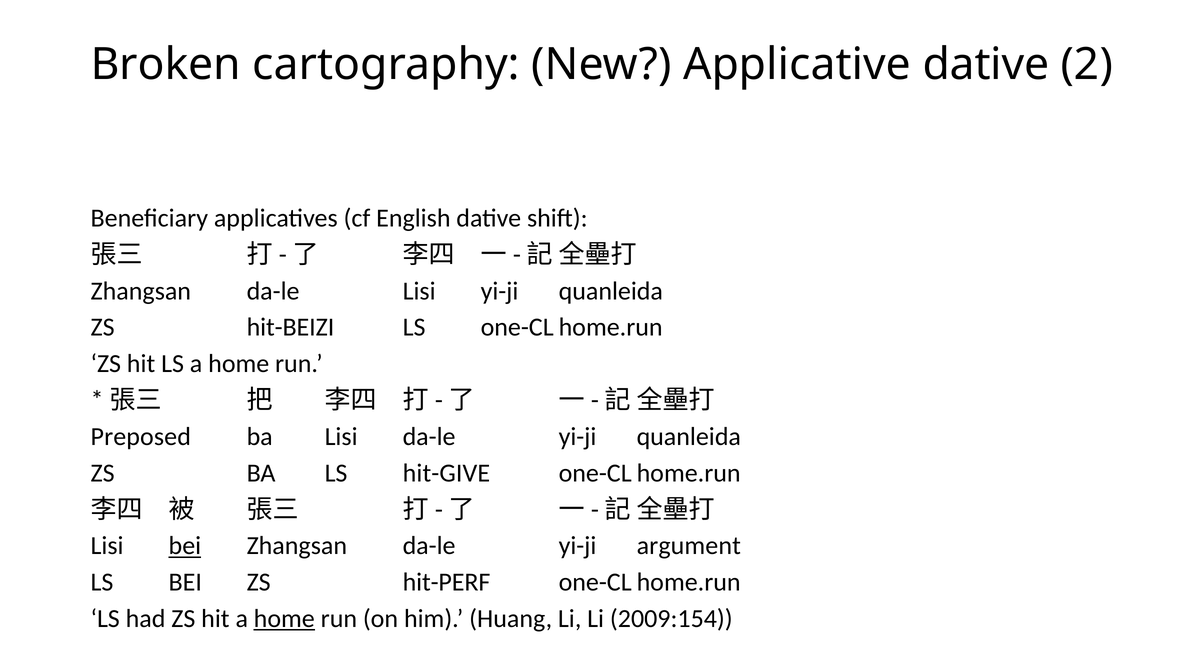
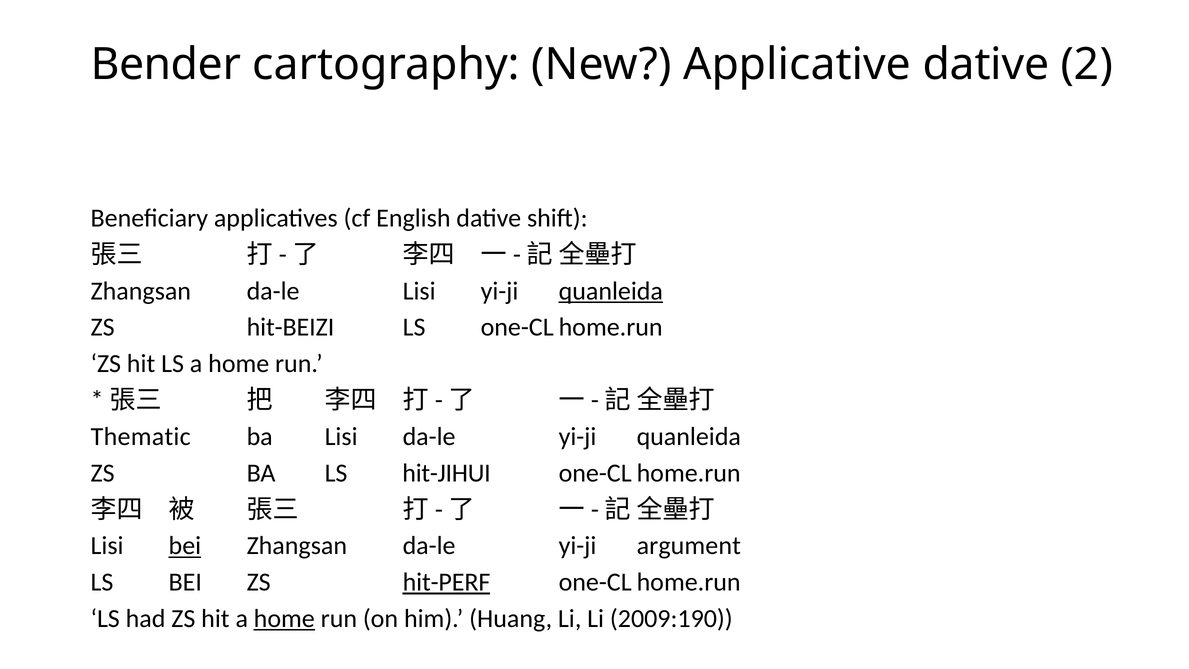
Broken: Broken -> Bender
quanleida at (611, 291) underline: none -> present
Preposed: Preposed -> Thematic
hit-GIVE: hit-GIVE -> hit-JIHUI
hit-PERF underline: none -> present
2009:154: 2009:154 -> 2009:190
